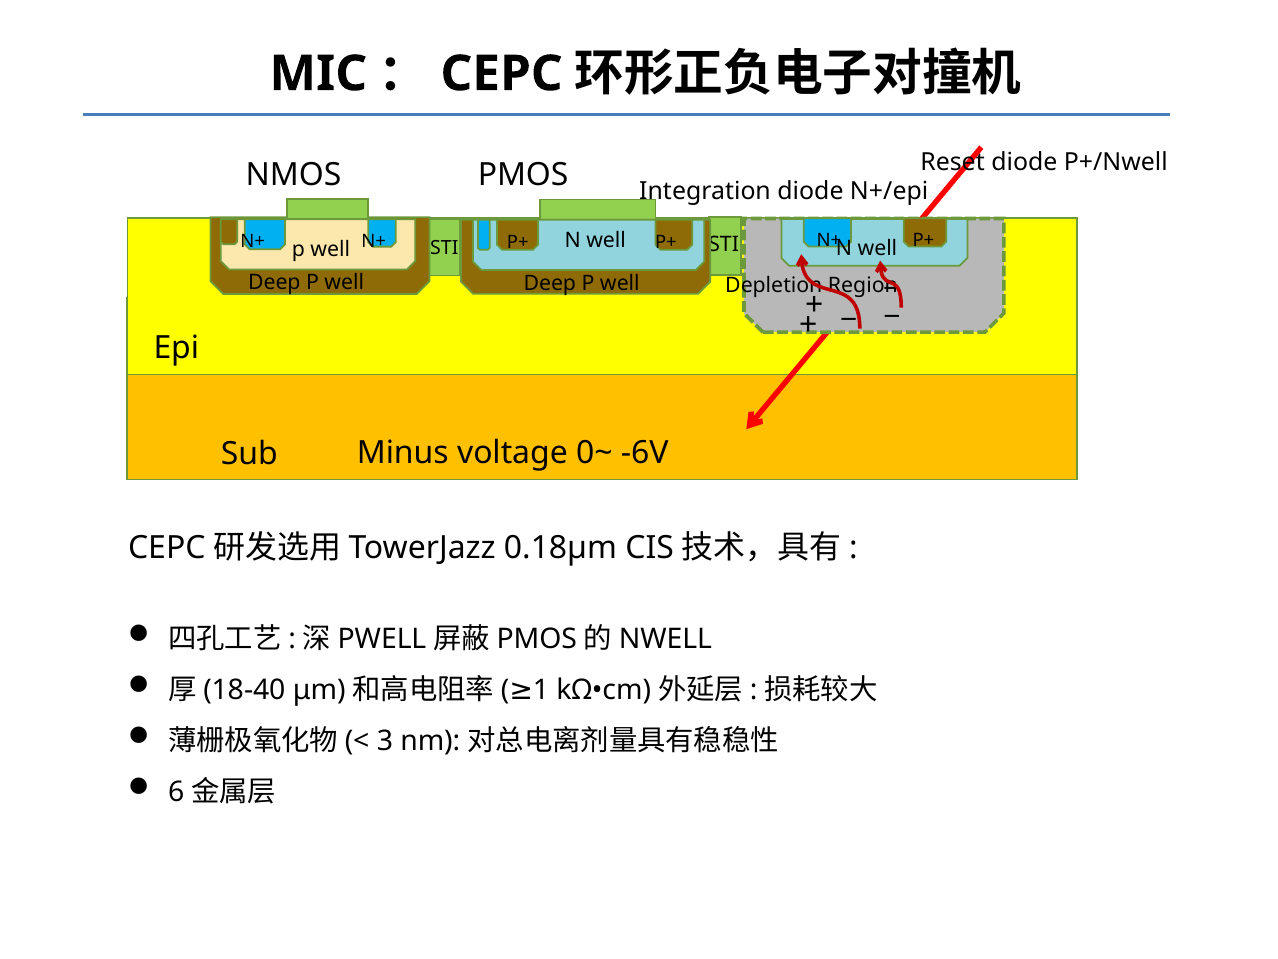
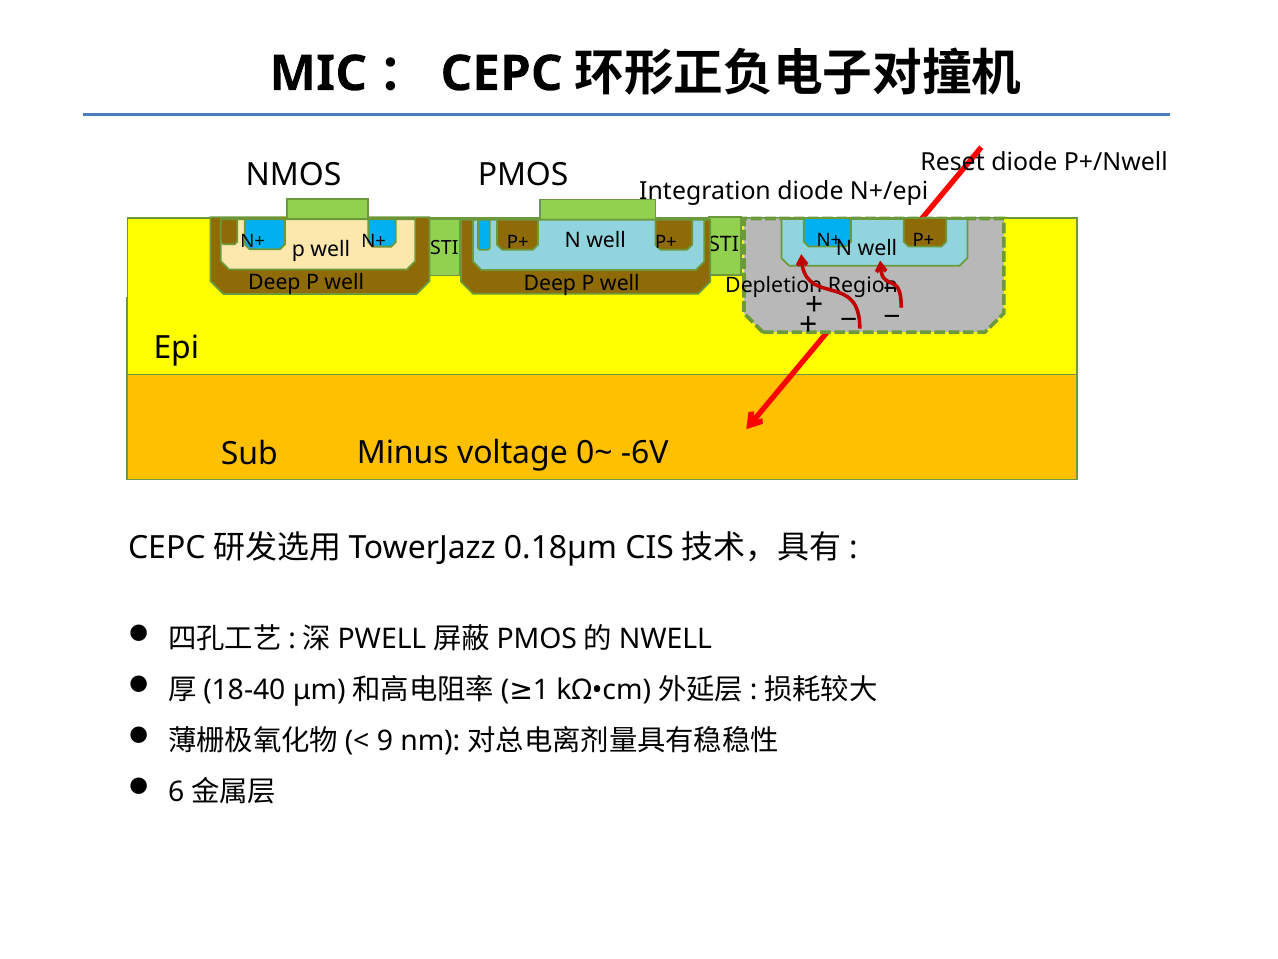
3: 3 -> 9
